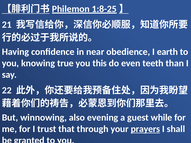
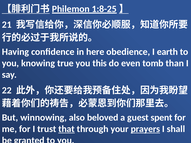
near: near -> here
teeth: teeth -> tomb
evening: evening -> beloved
while: while -> spent
that underline: none -> present
